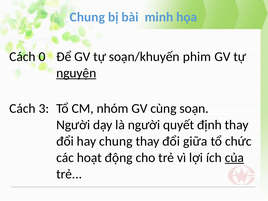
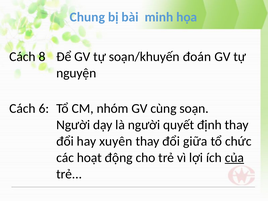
0: 0 -> 8
phim: phim -> đoán
nguyện underline: present -> none
3: 3 -> 6
hay chung: chung -> xuyên
